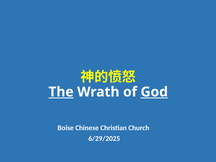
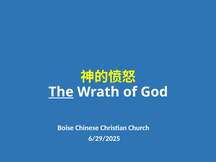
God underline: present -> none
